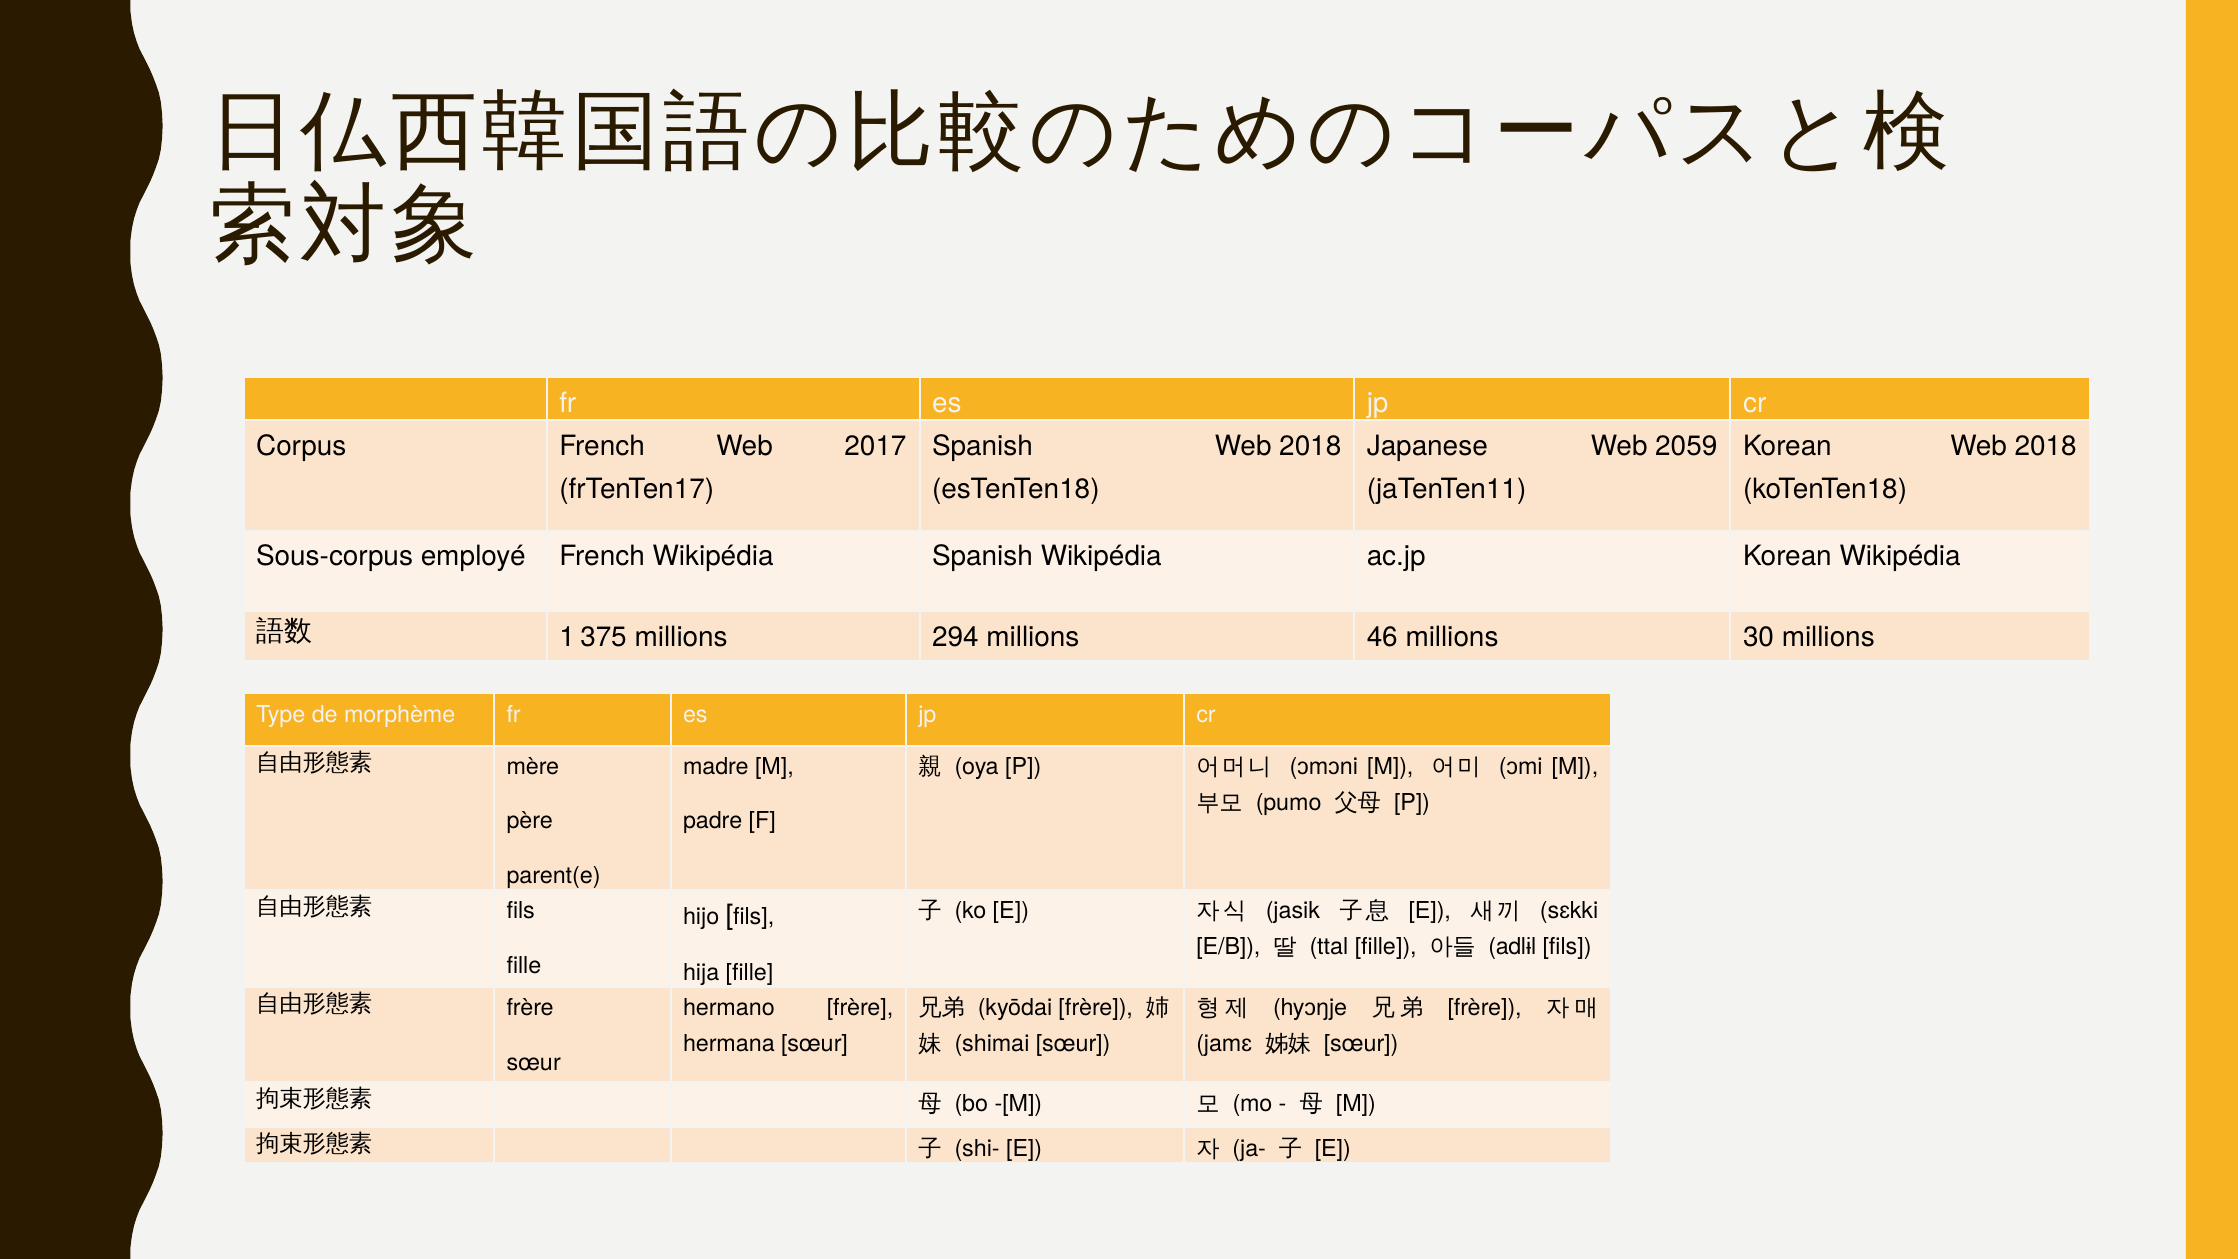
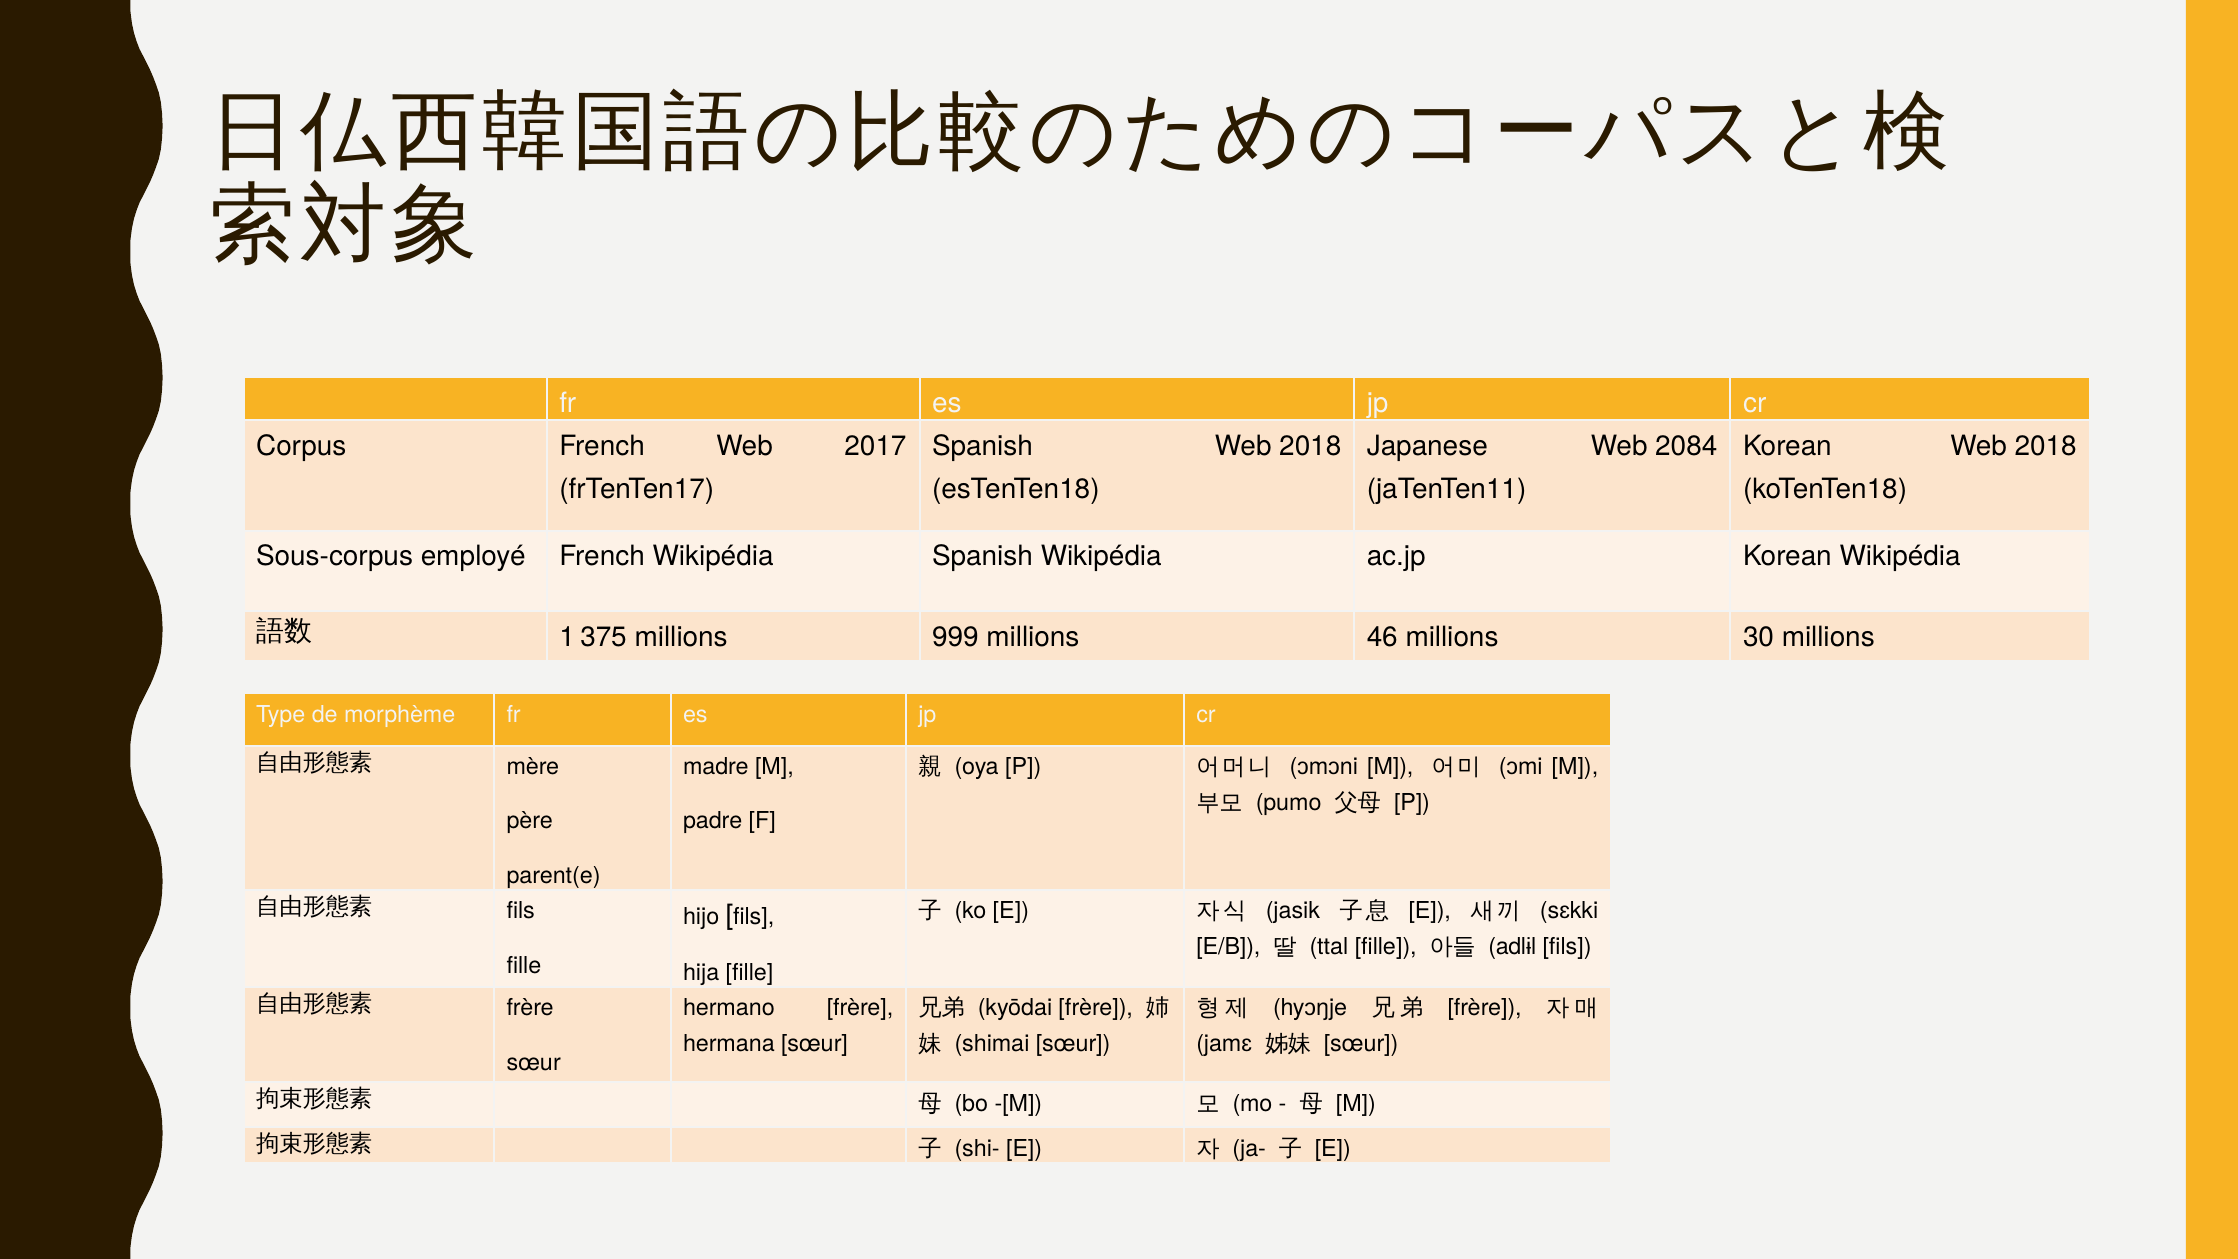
2059: 2059 -> 2084
294: 294 -> 999
